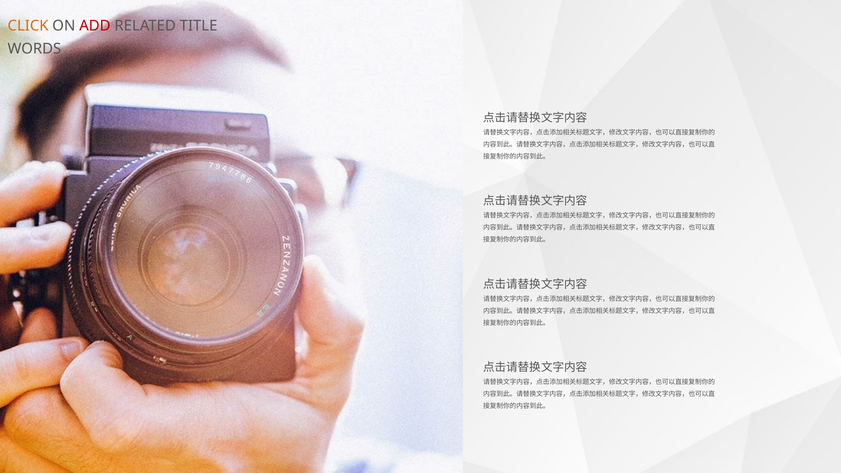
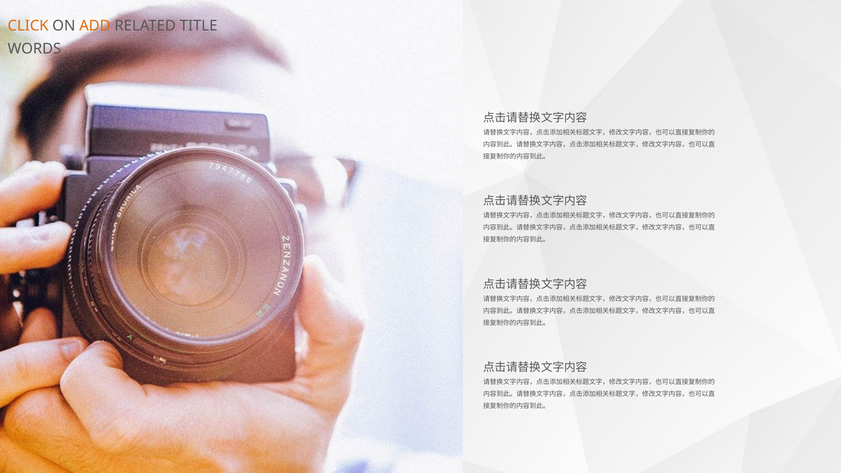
ADD colour: red -> orange
